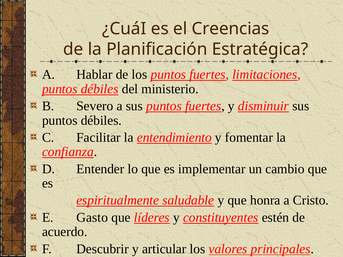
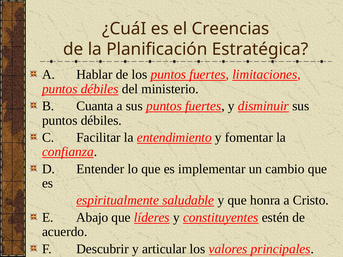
Severo: Severo -> Cuanta
Gasto: Gasto -> Abajo
